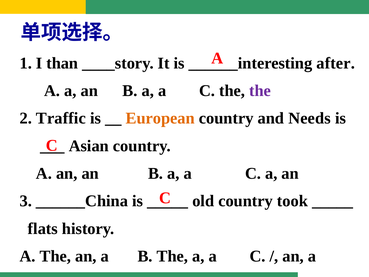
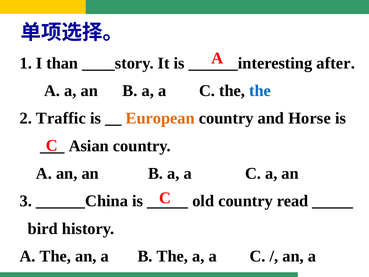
the at (260, 91) colour: purple -> blue
Needs: Needs -> Horse
took: took -> read
flats: flats -> bird
